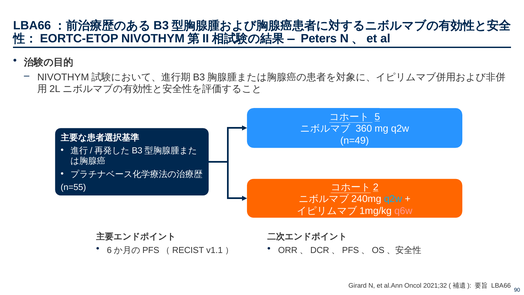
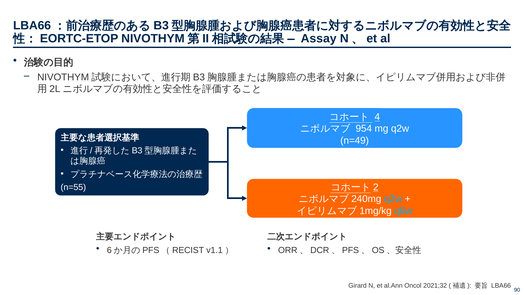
Peters: Peters -> Assay
5: 5 -> 4
360: 360 -> 954
q6w colour: pink -> light blue
